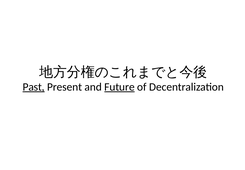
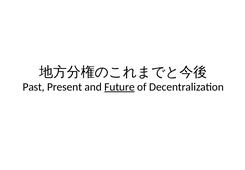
Past underline: present -> none
